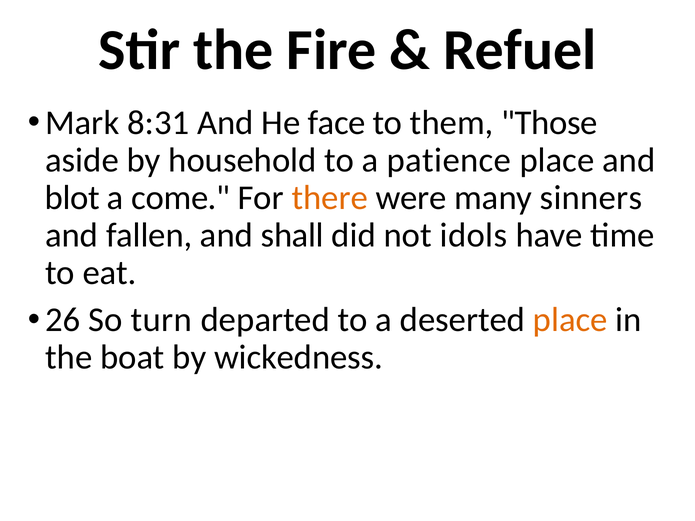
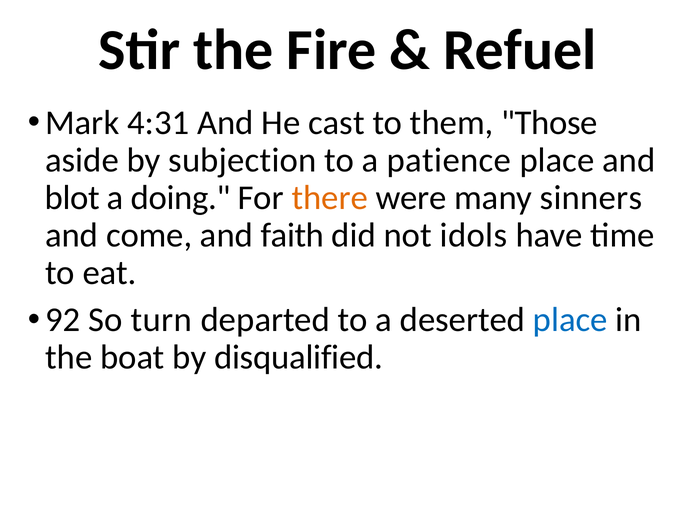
8:31: 8:31 -> 4:31
face: face -> cast
household: household -> subjection
come: come -> doing
fallen: fallen -> come
shall: shall -> faith
26: 26 -> 92
place at (570, 320) colour: orange -> blue
wickedness: wickedness -> disqualified
